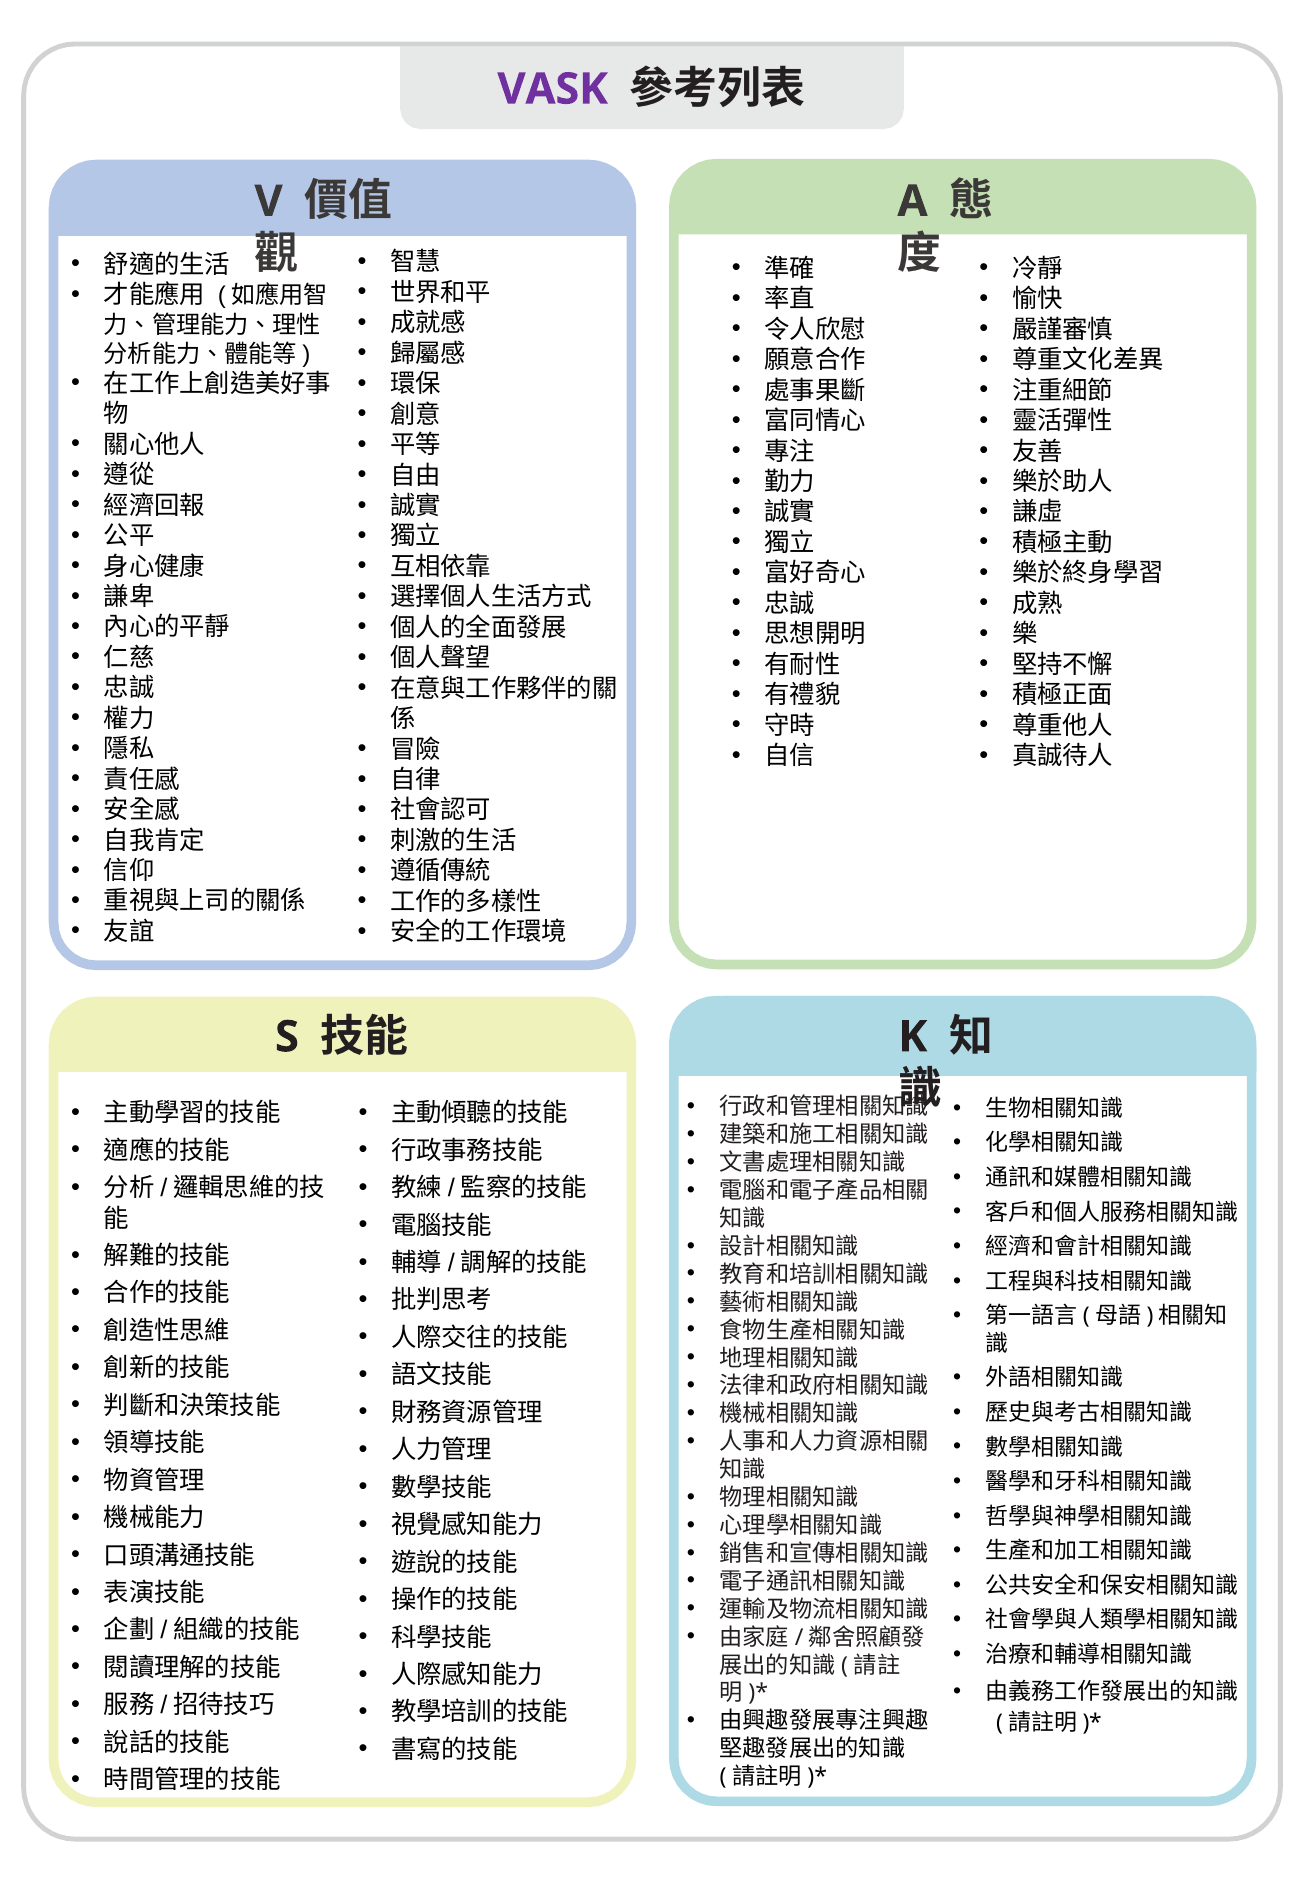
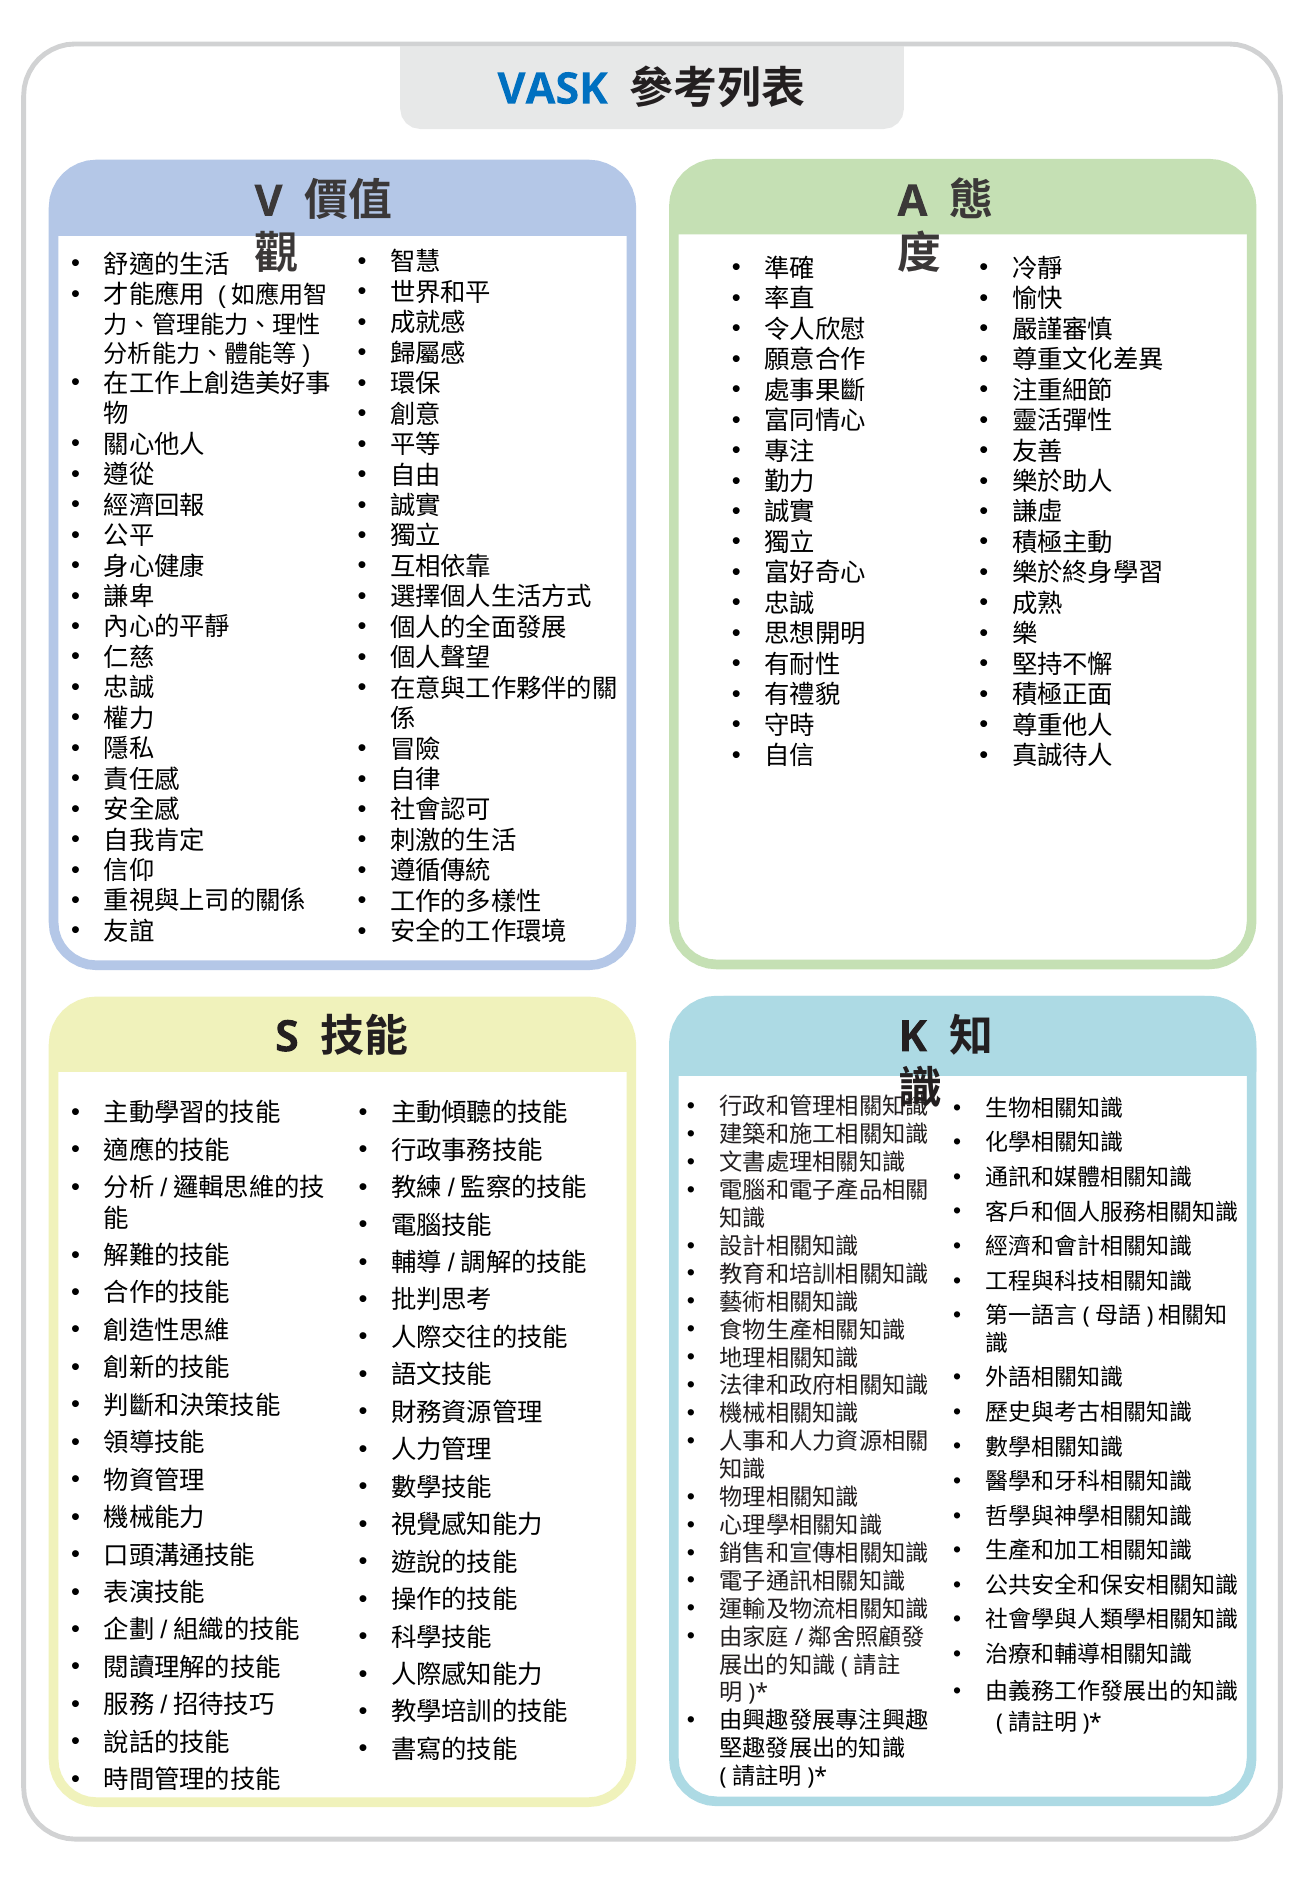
VASK colour: purple -> blue
